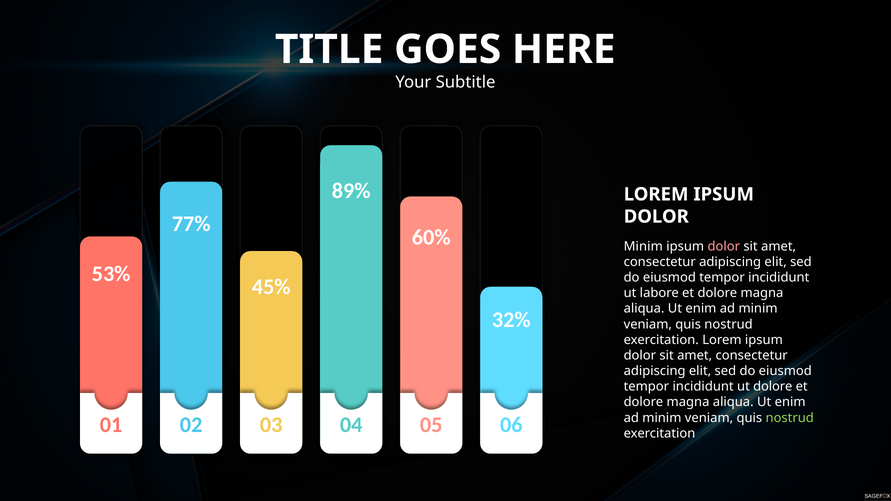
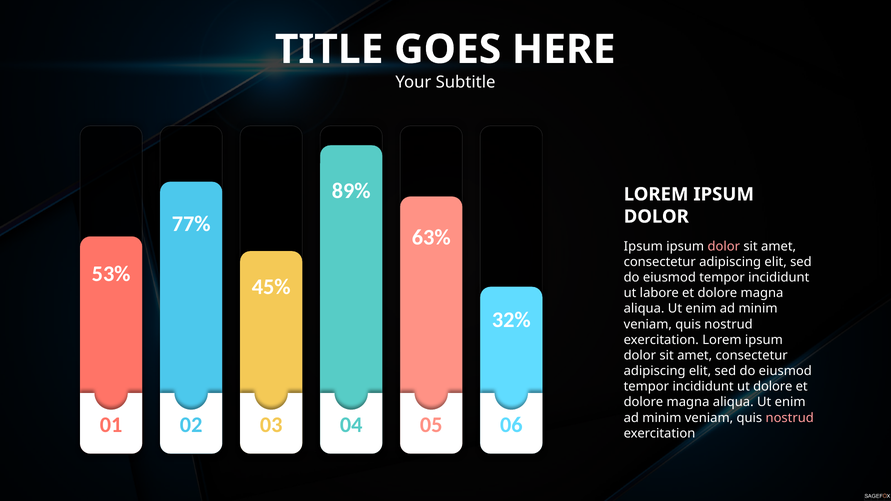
60%: 60% -> 63%
Minim at (643, 246): Minim -> Ipsum
nostrud at (790, 418) colour: light green -> pink
